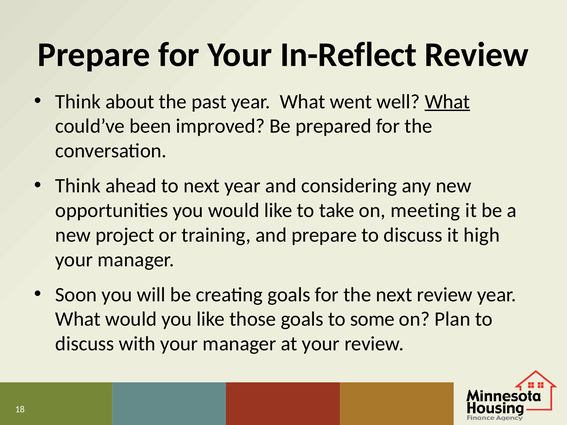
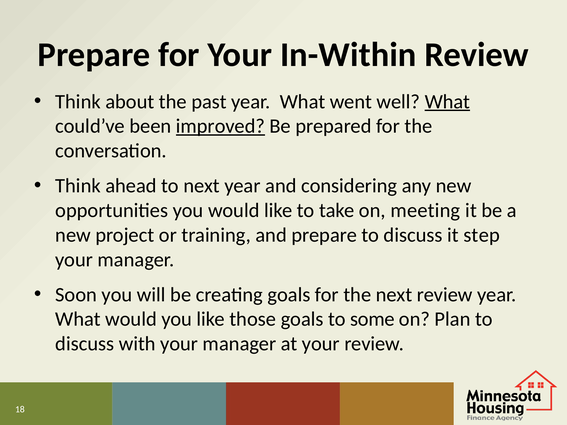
In-Reflect: In-Reflect -> In-Within
improved underline: none -> present
high: high -> step
